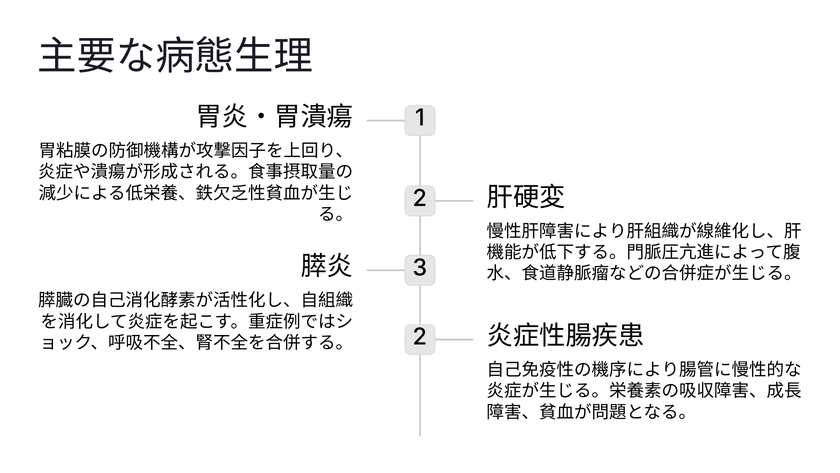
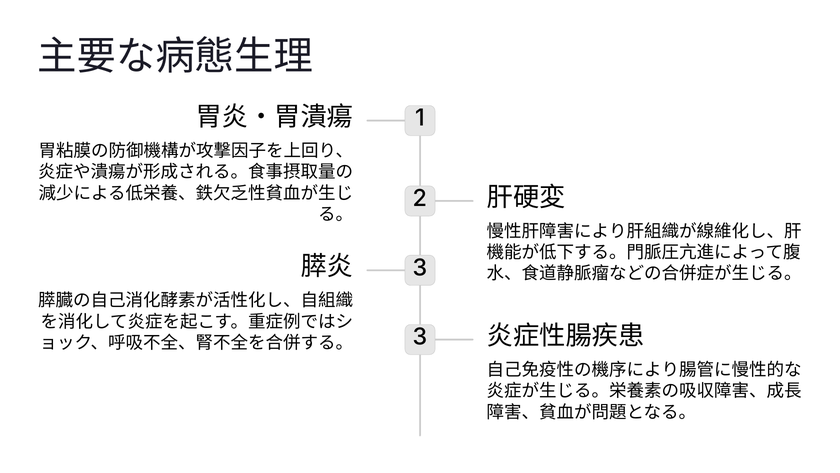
2 at (420, 337): 2 -> 3
